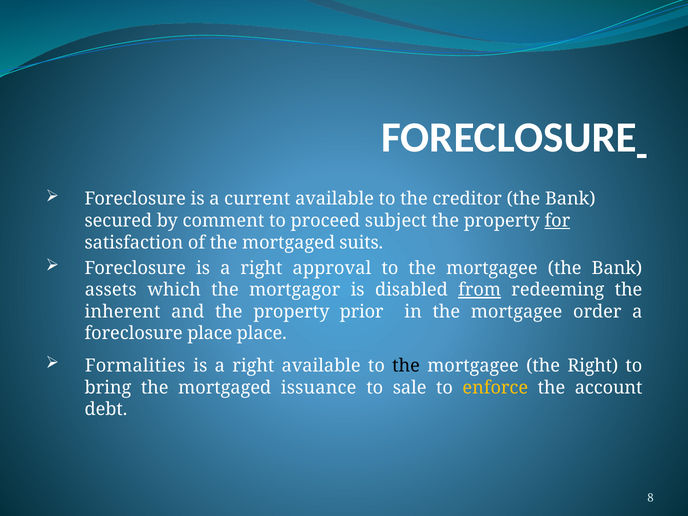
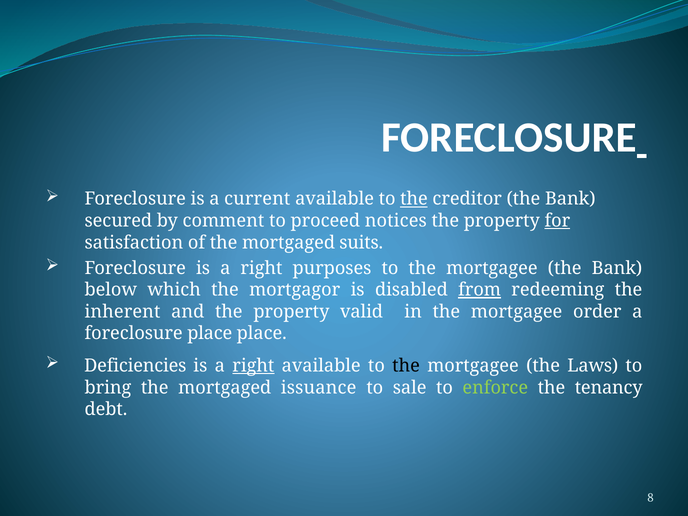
the at (414, 199) underline: none -> present
subject: subject -> notices
approval: approval -> purposes
assets: assets -> below
prior: prior -> valid
Formalities: Formalities -> Deficiencies
right at (253, 366) underline: none -> present
the Right: Right -> Laws
enforce colour: yellow -> light green
account: account -> tenancy
